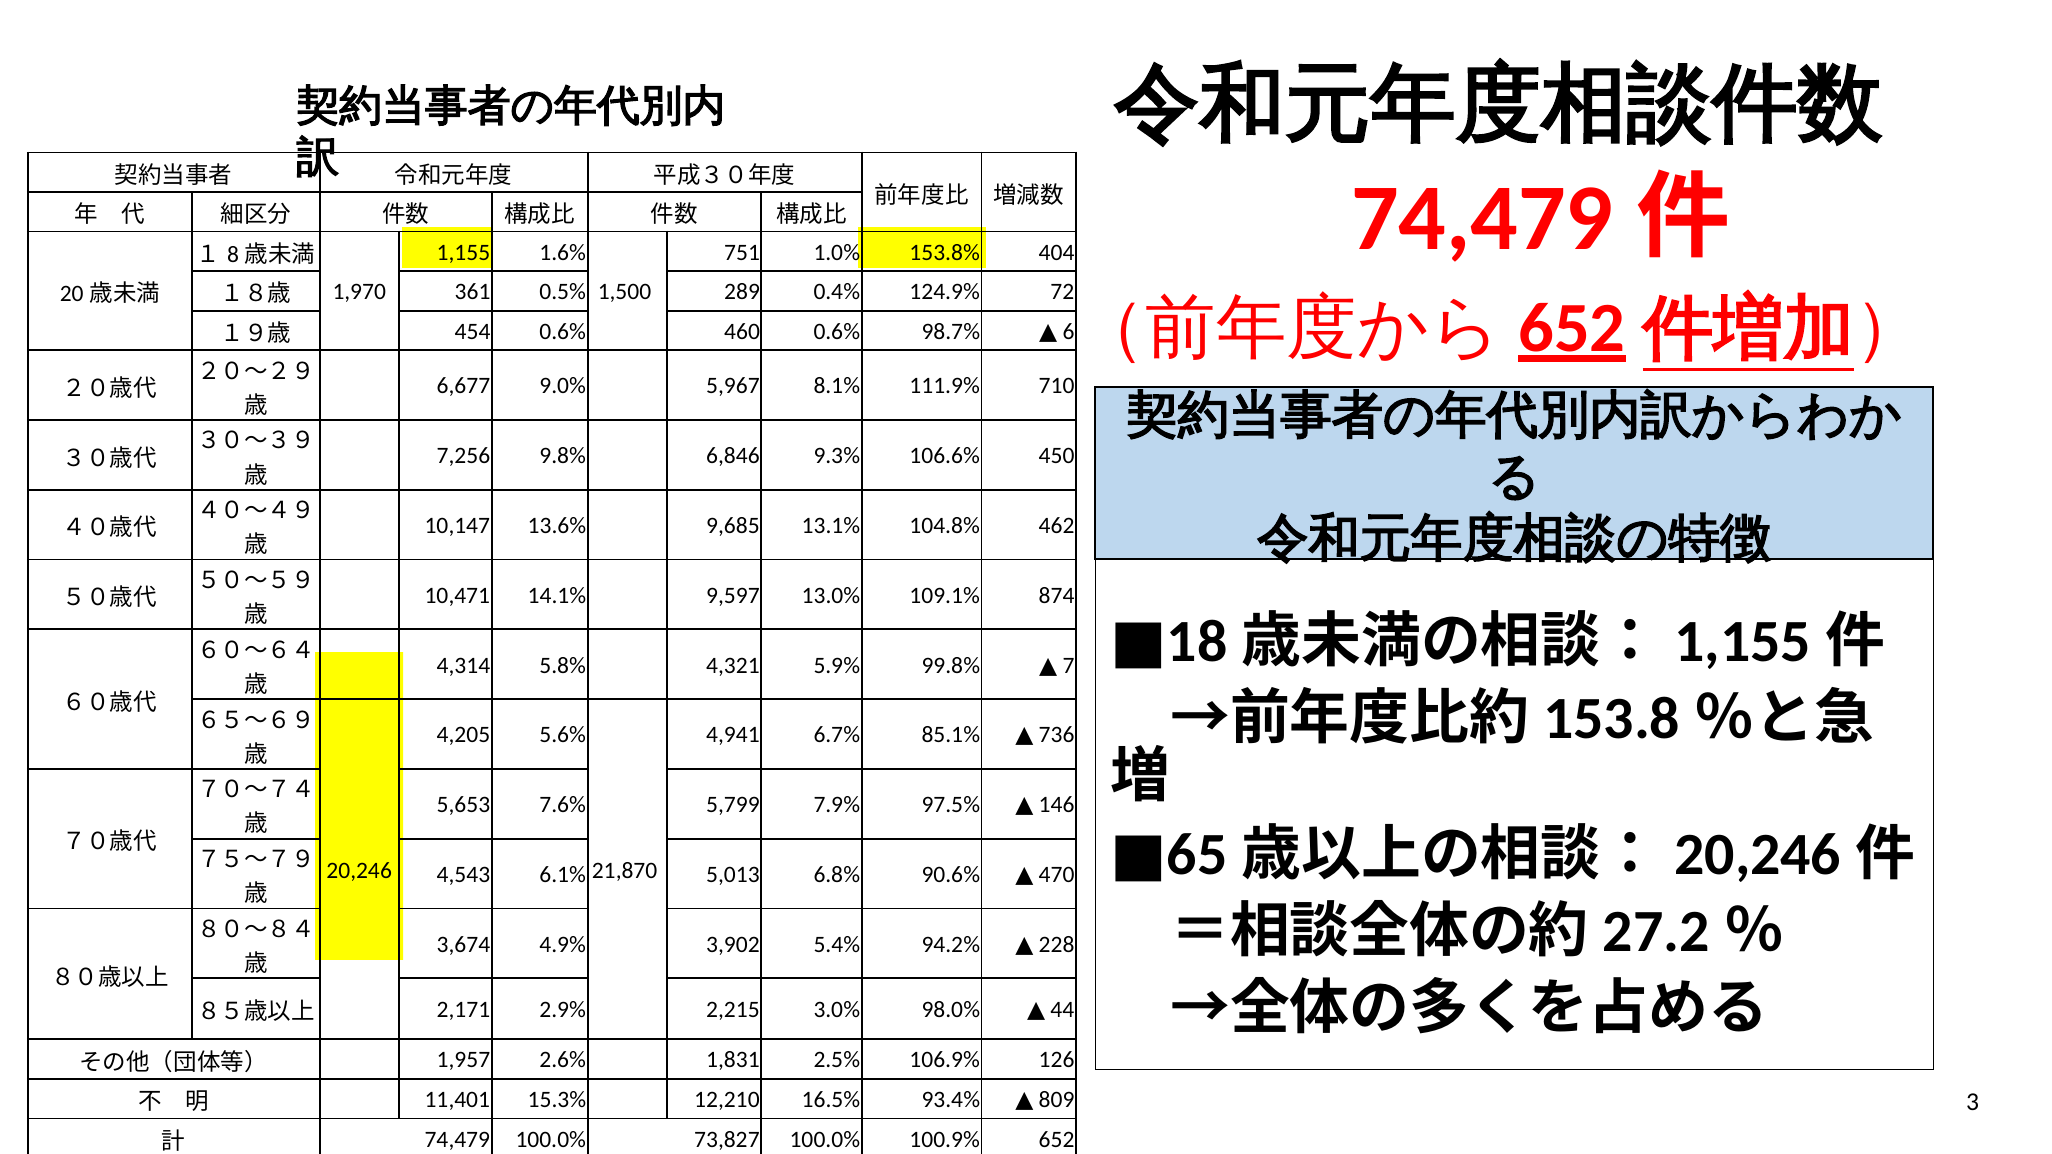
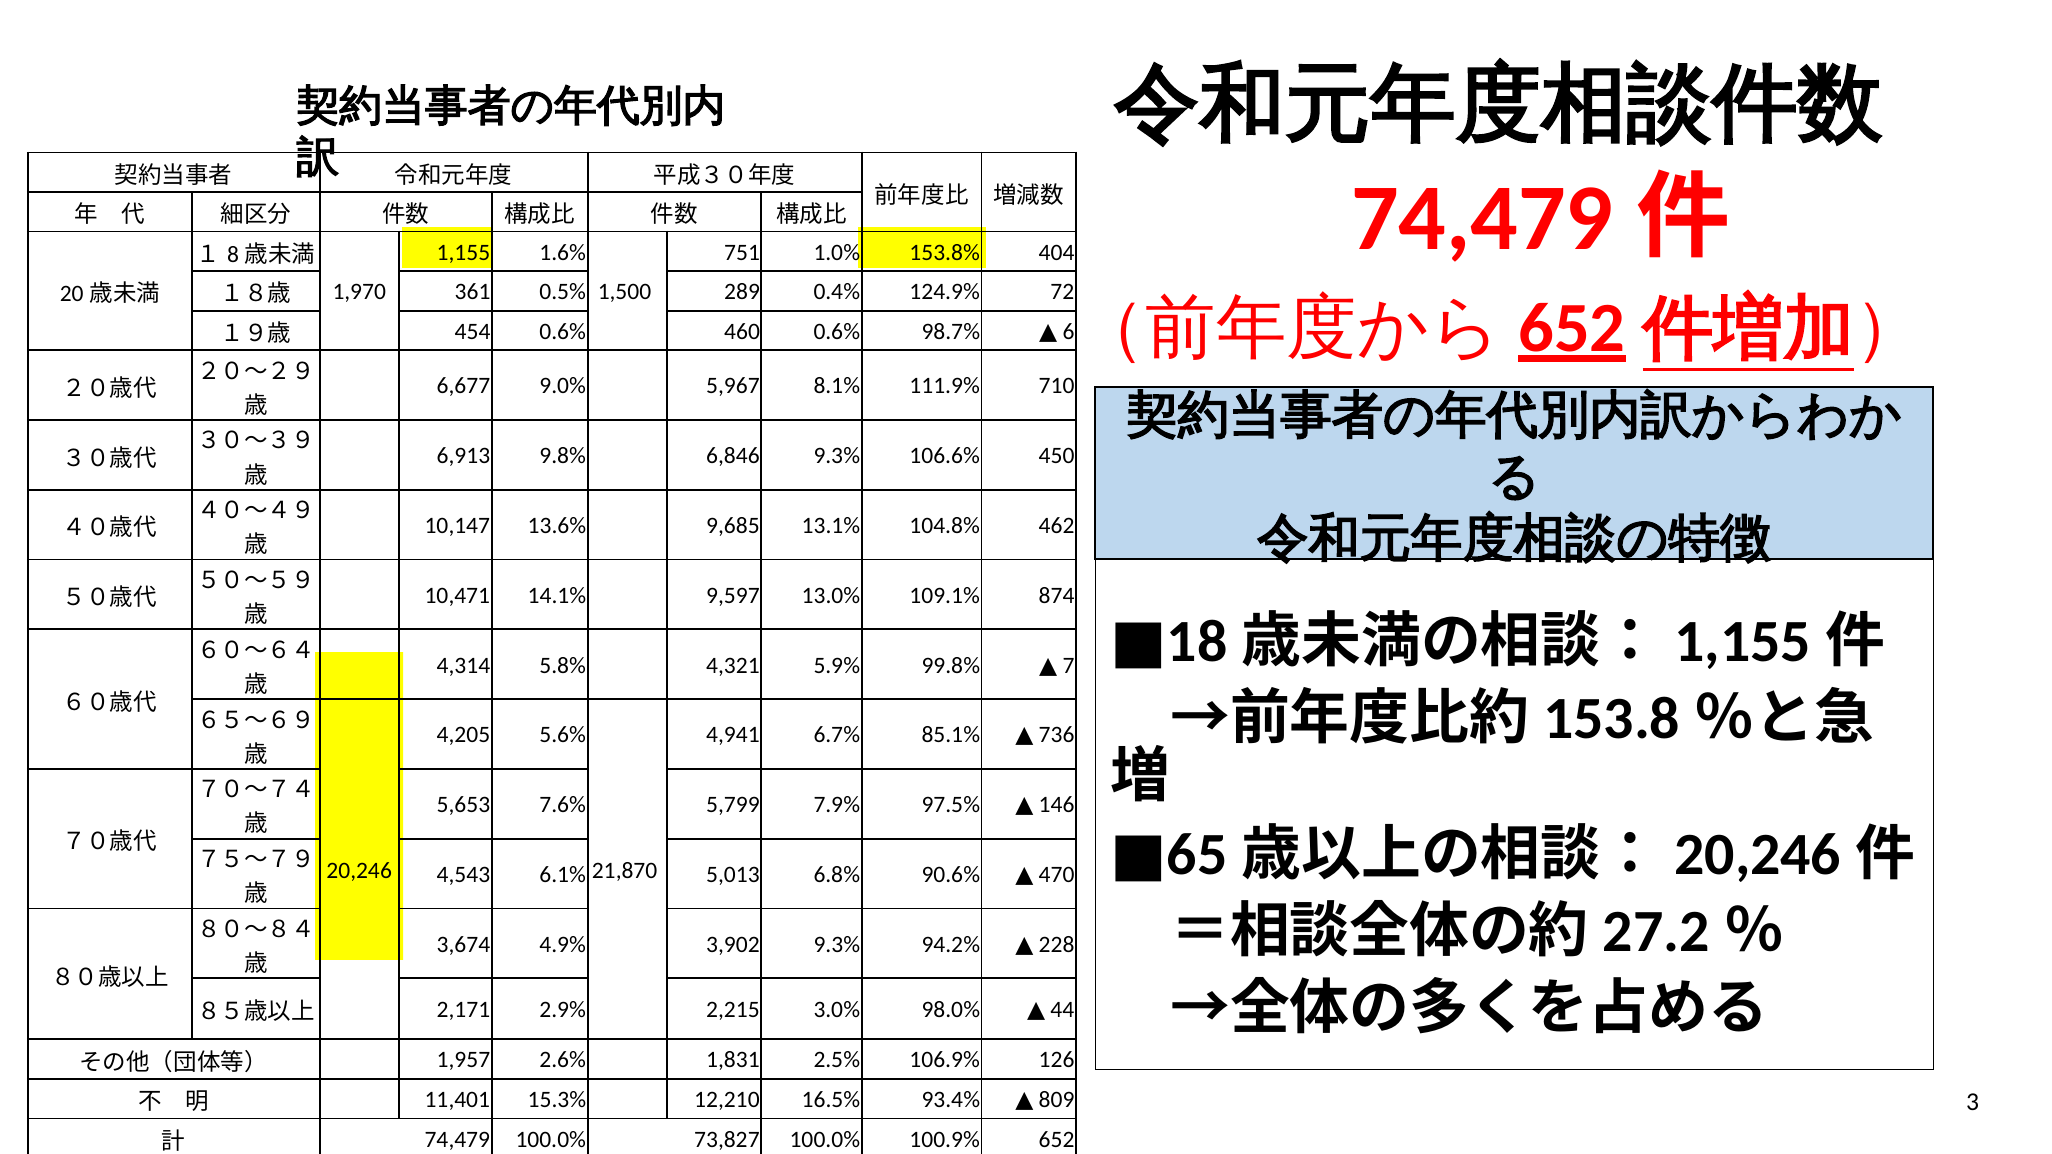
7,256: 7,256 -> 6,913
3,902 5.4%: 5.4% -> 9.3%
